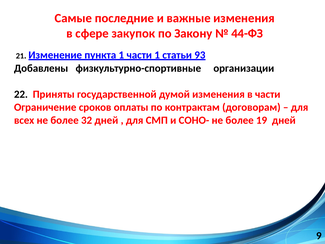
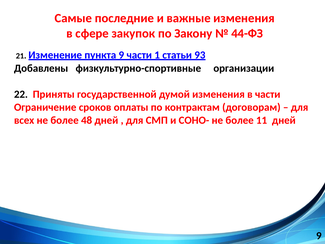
пункта 1: 1 -> 9
32: 32 -> 48
19: 19 -> 11
